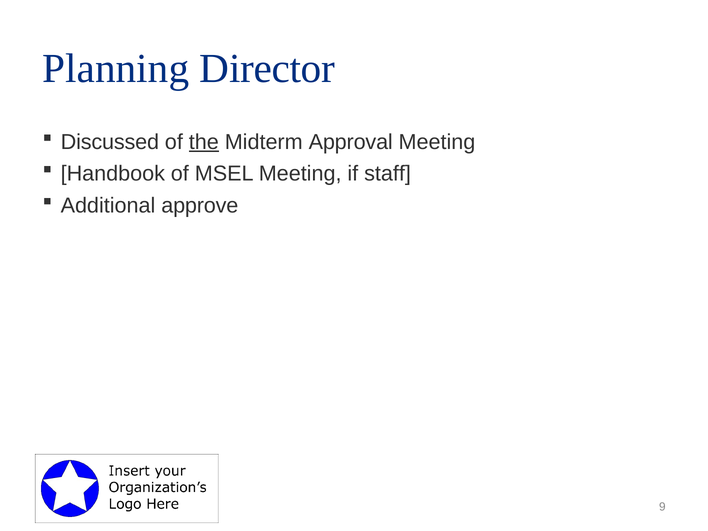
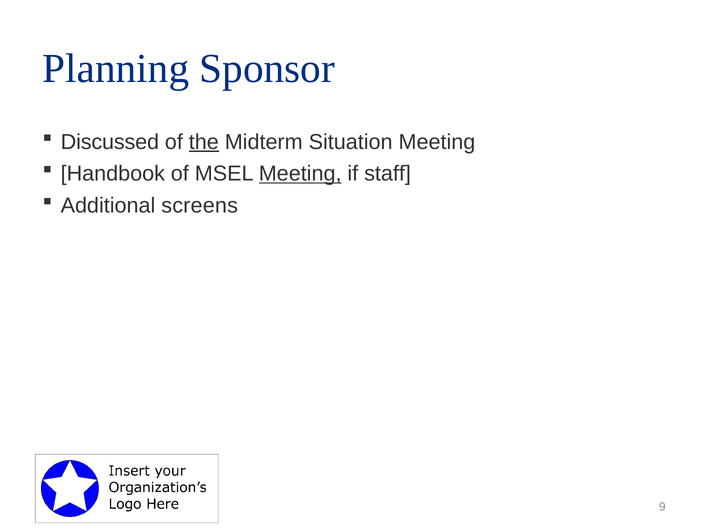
Director: Director -> Sponsor
Approval: Approval -> Situation
Meeting at (300, 174) underline: none -> present
approve: approve -> screens
